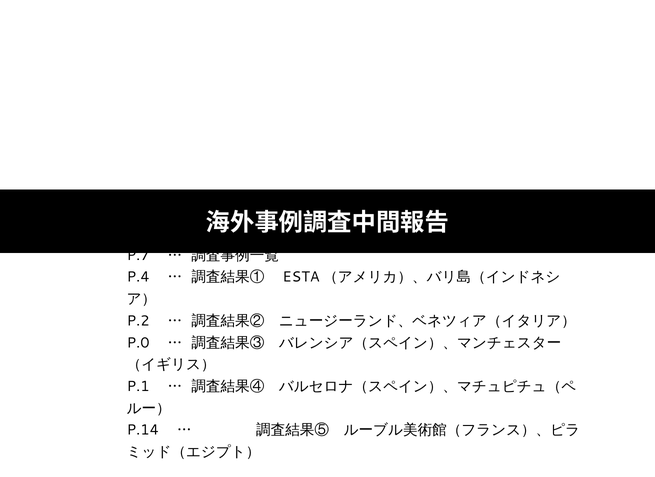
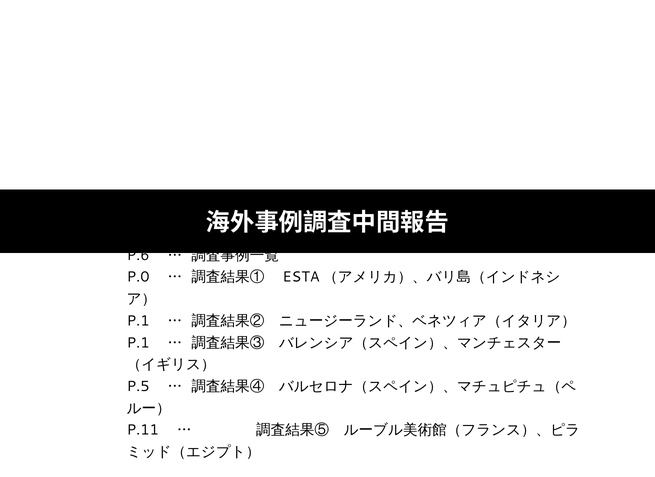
P.7: P.7 -> P.6
P.4: P.4 -> P.0
P.2 at (138, 321): P.2 -> P.1
P.0 at (138, 343): P.0 -> P.1
P.1: P.1 -> P.5
P.14: P.14 -> P.11
